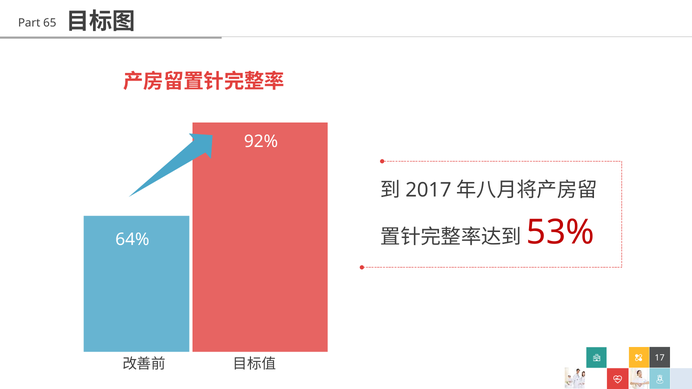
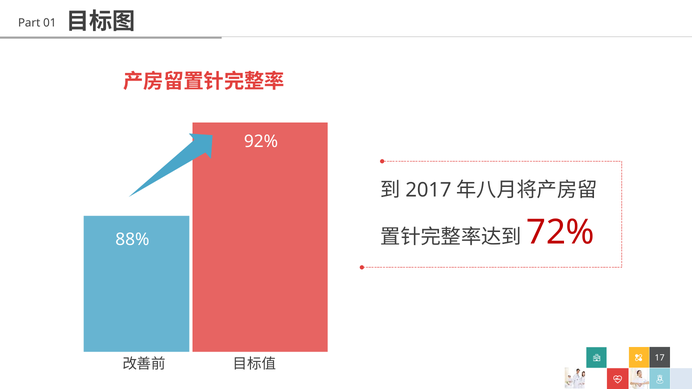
65: 65 -> 01
53%: 53% -> 72%
64%: 64% -> 88%
